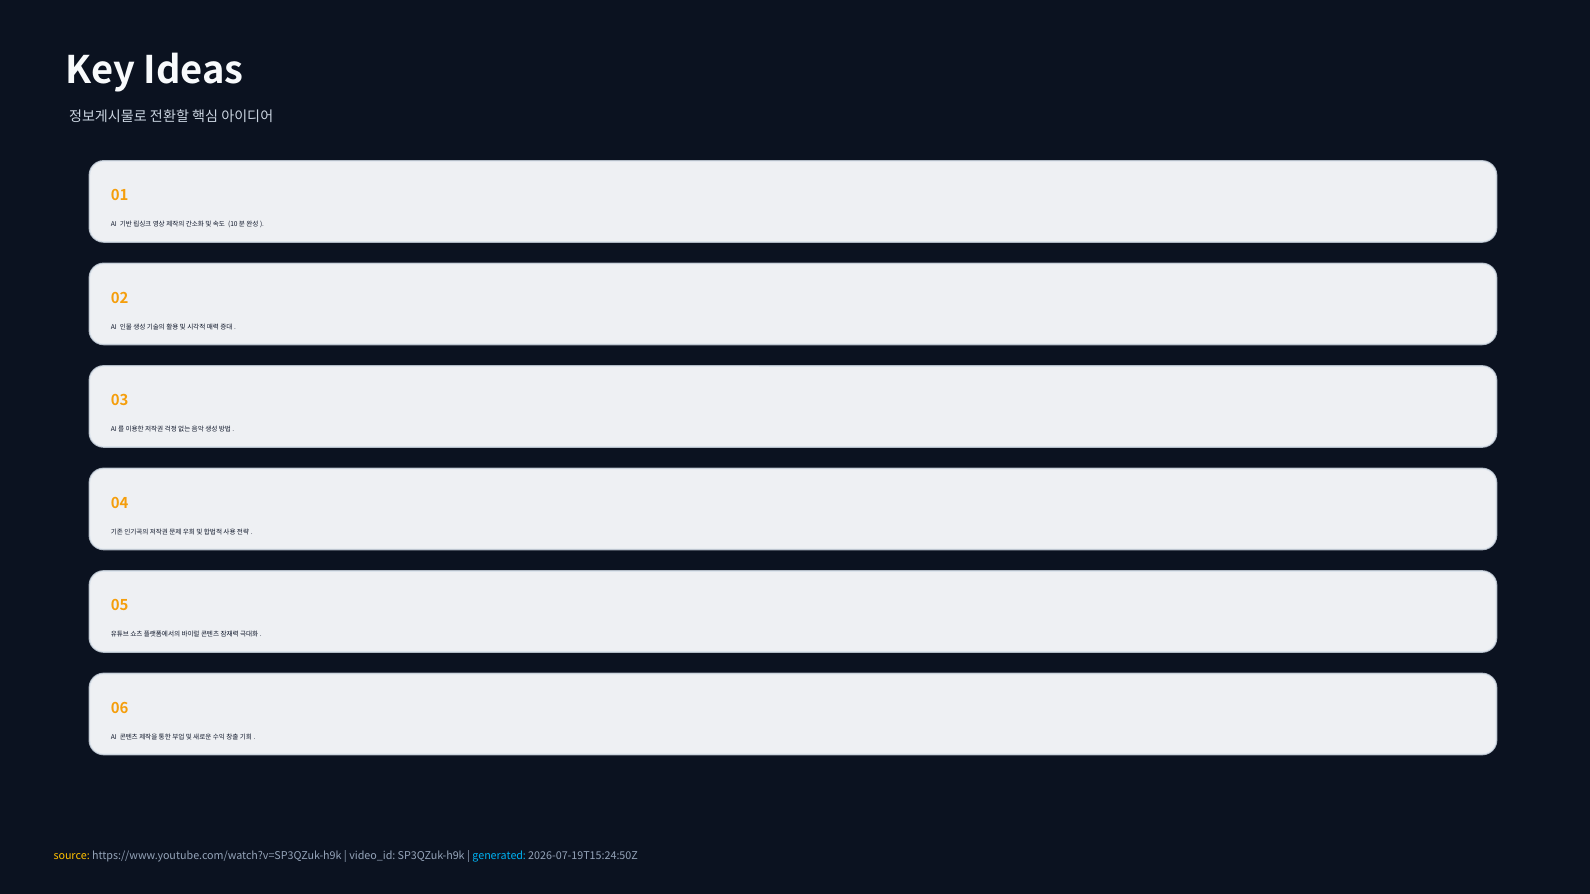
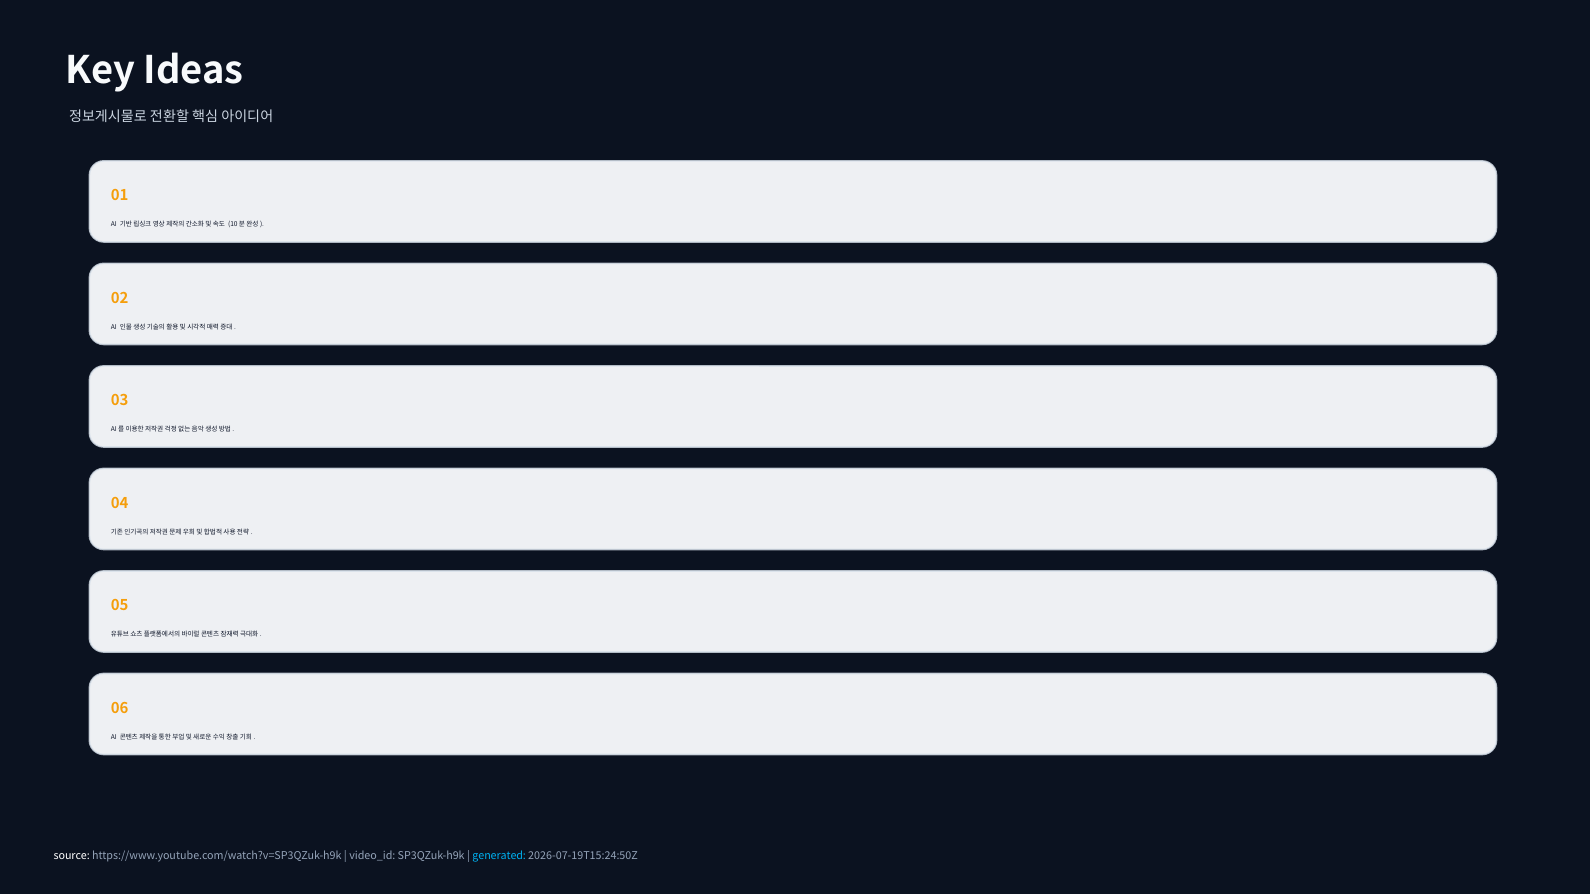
source colour: yellow -> white
